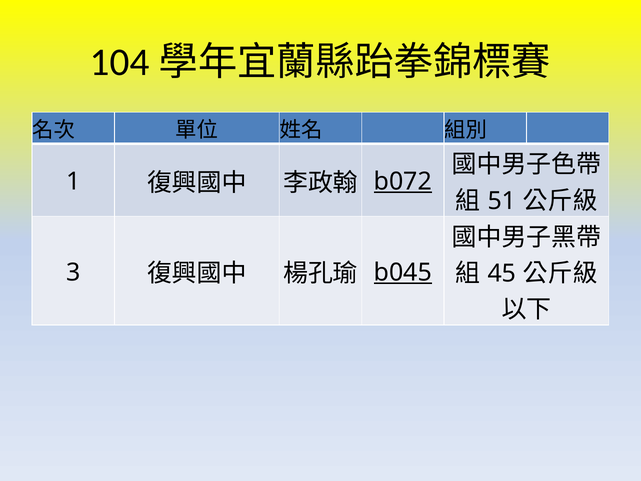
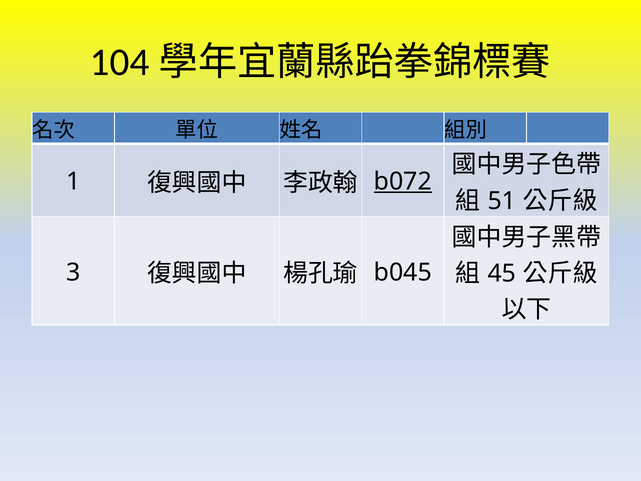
b045 underline: present -> none
